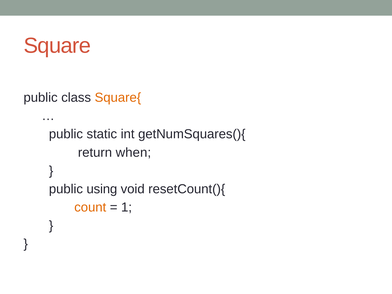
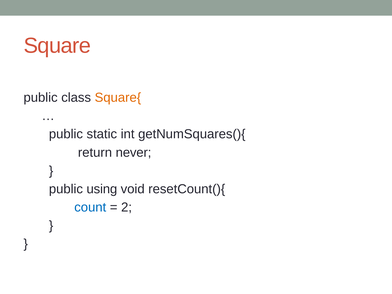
when: when -> never
count colour: orange -> blue
1: 1 -> 2
